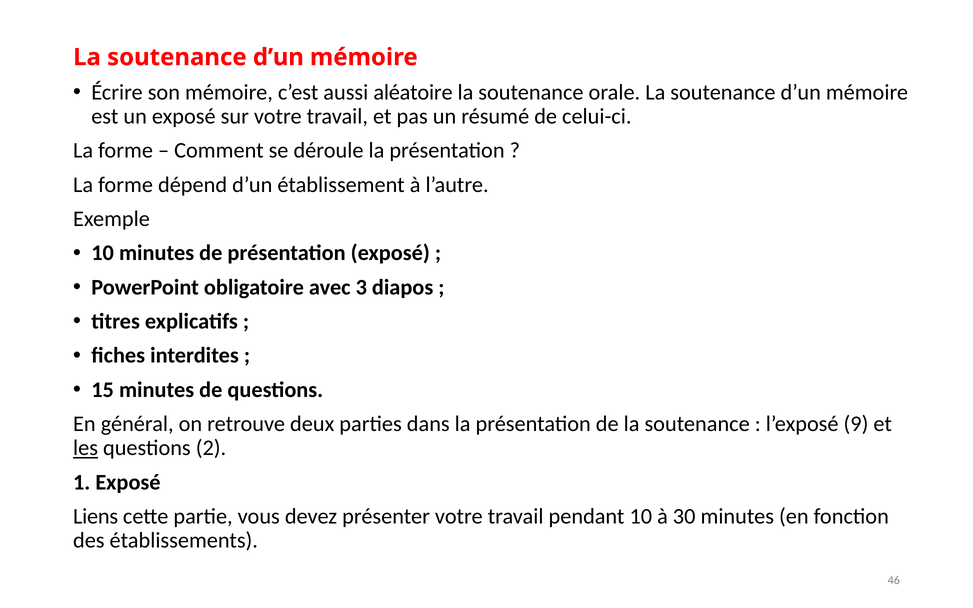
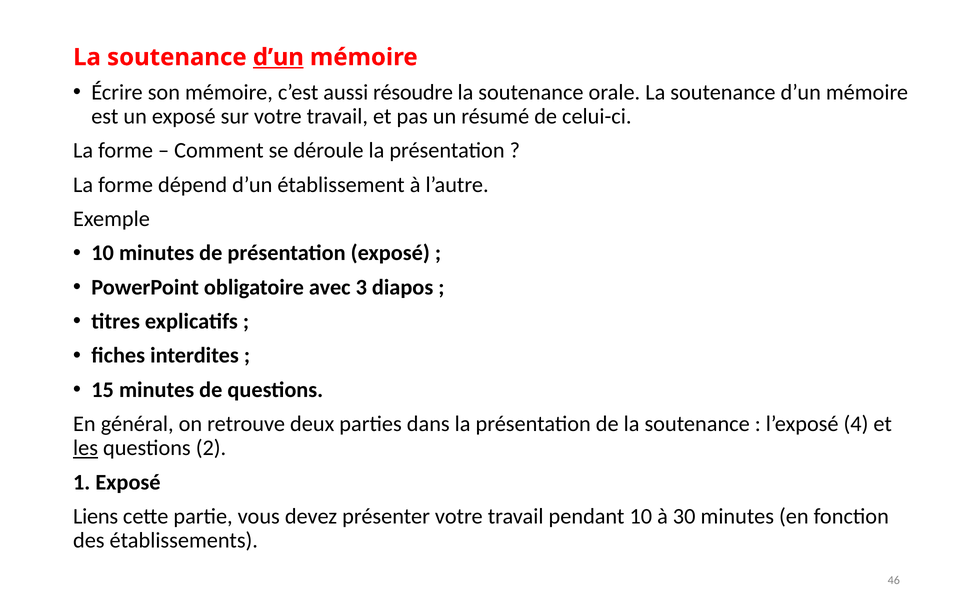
d’un at (278, 57) underline: none -> present
aléatoire: aléatoire -> résoudre
9: 9 -> 4
